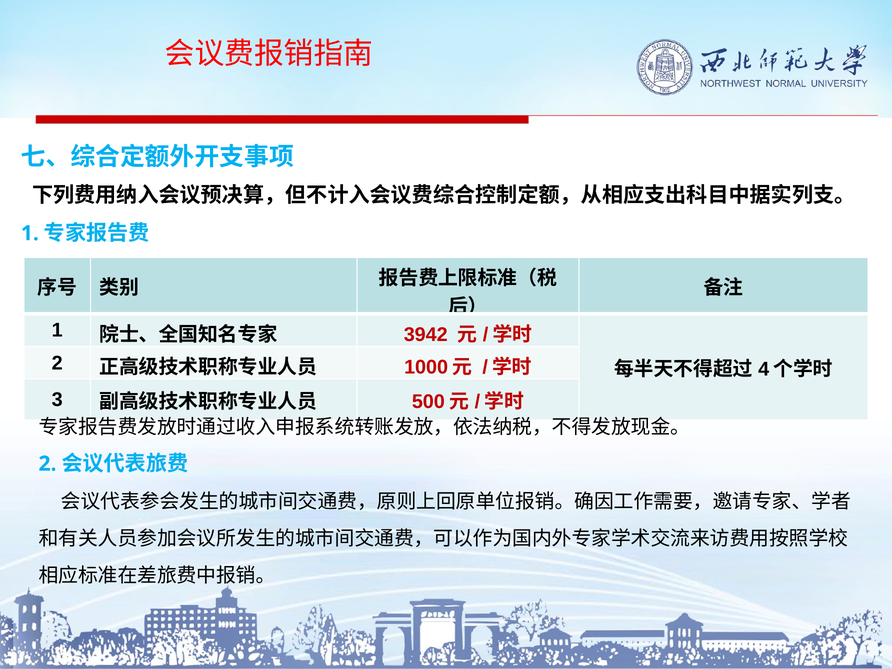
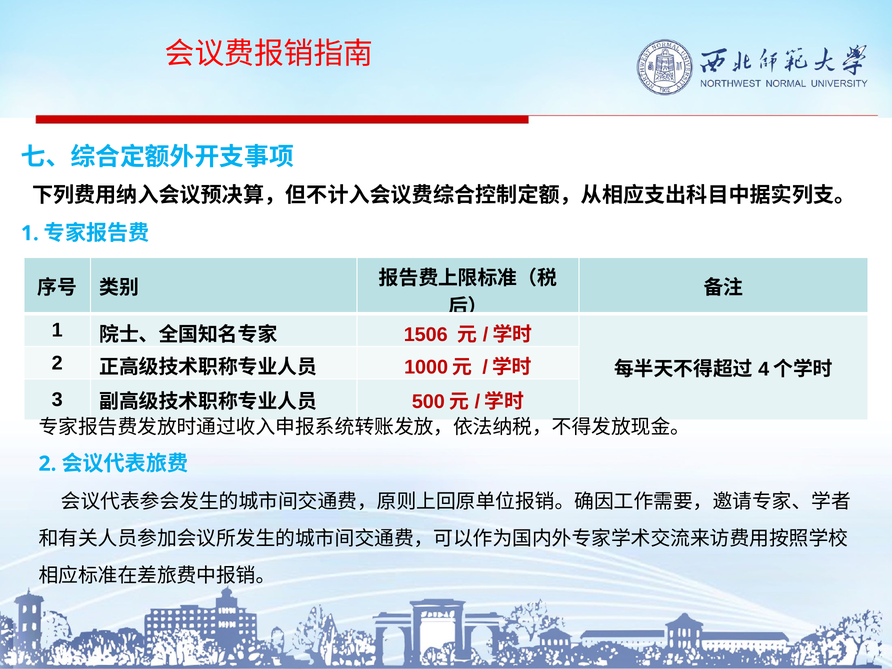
3942: 3942 -> 1506
